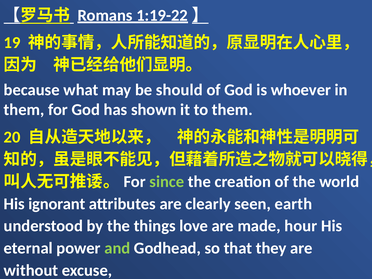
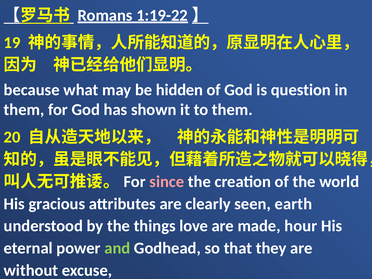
should: should -> hidden
whoever: whoever -> question
since colour: light green -> pink
ignorant: ignorant -> gracious
